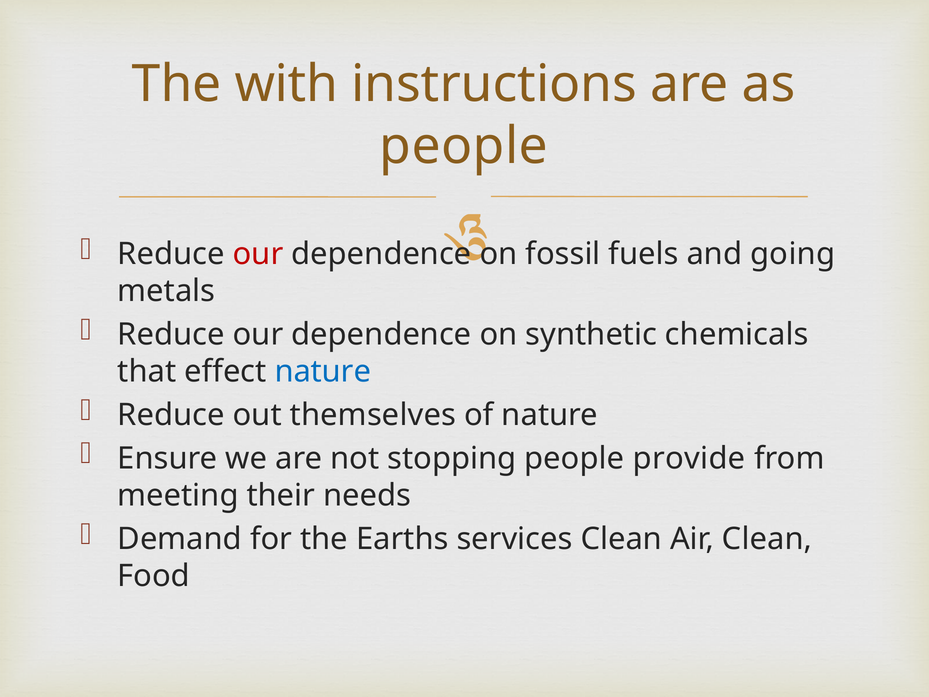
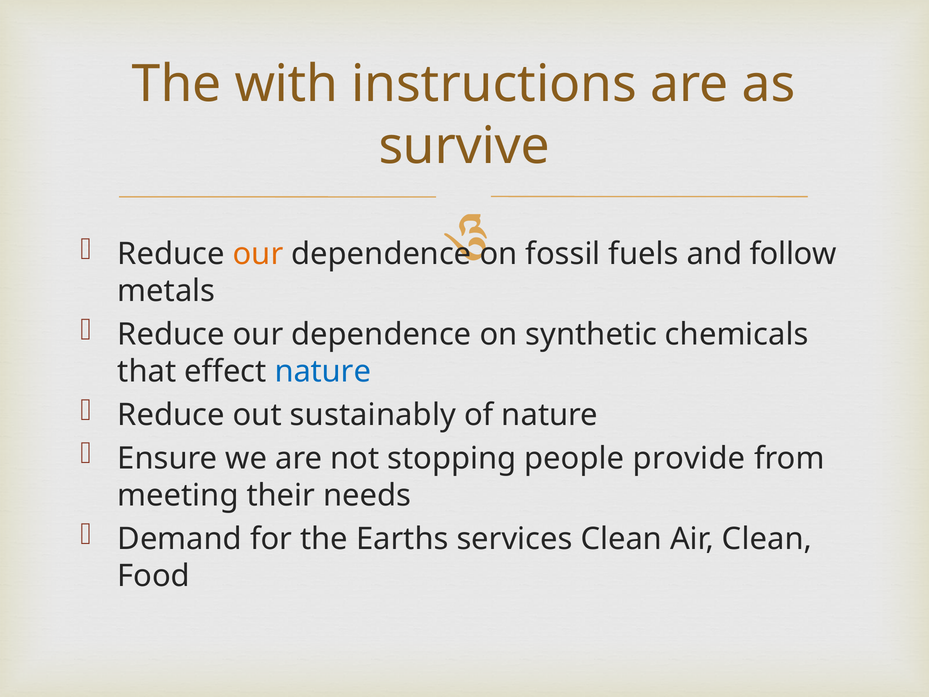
people at (464, 146): people -> survive
our at (258, 254) colour: red -> orange
going: going -> follow
themselves: themselves -> sustainably
